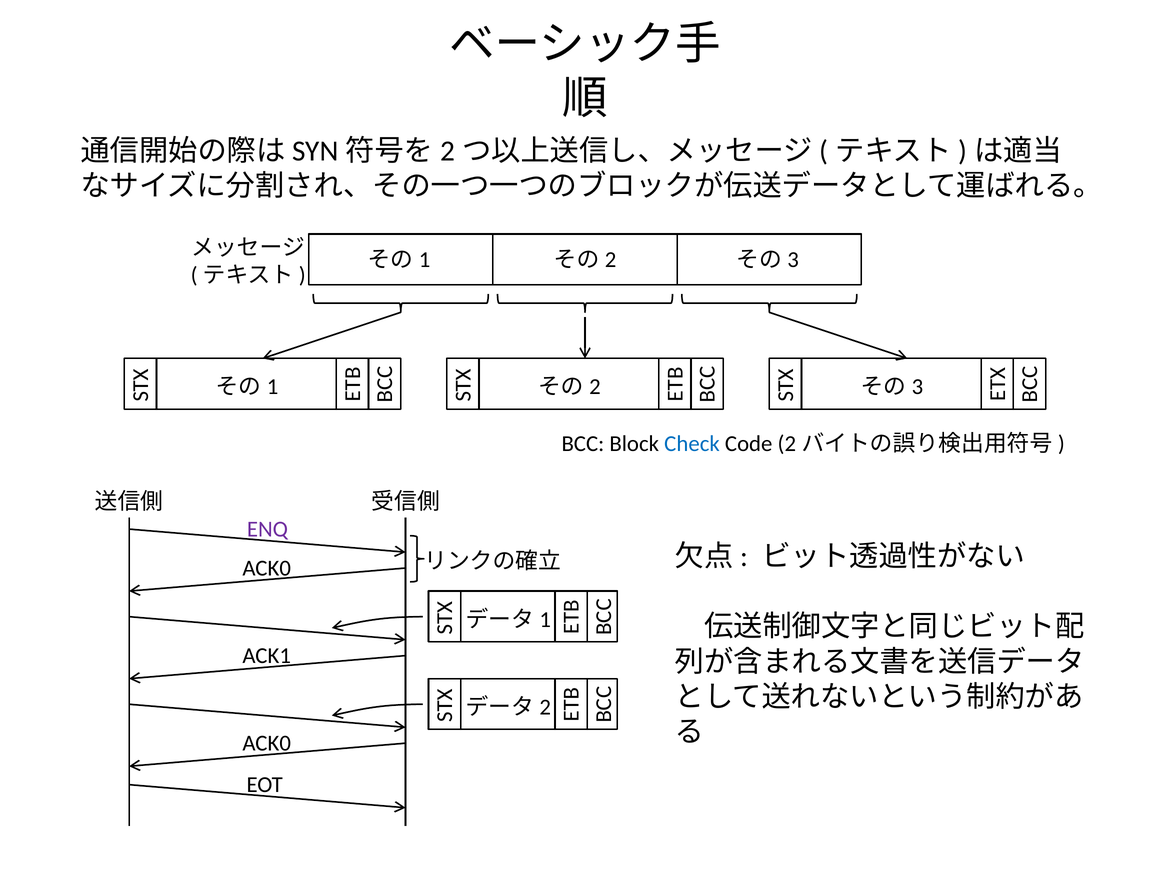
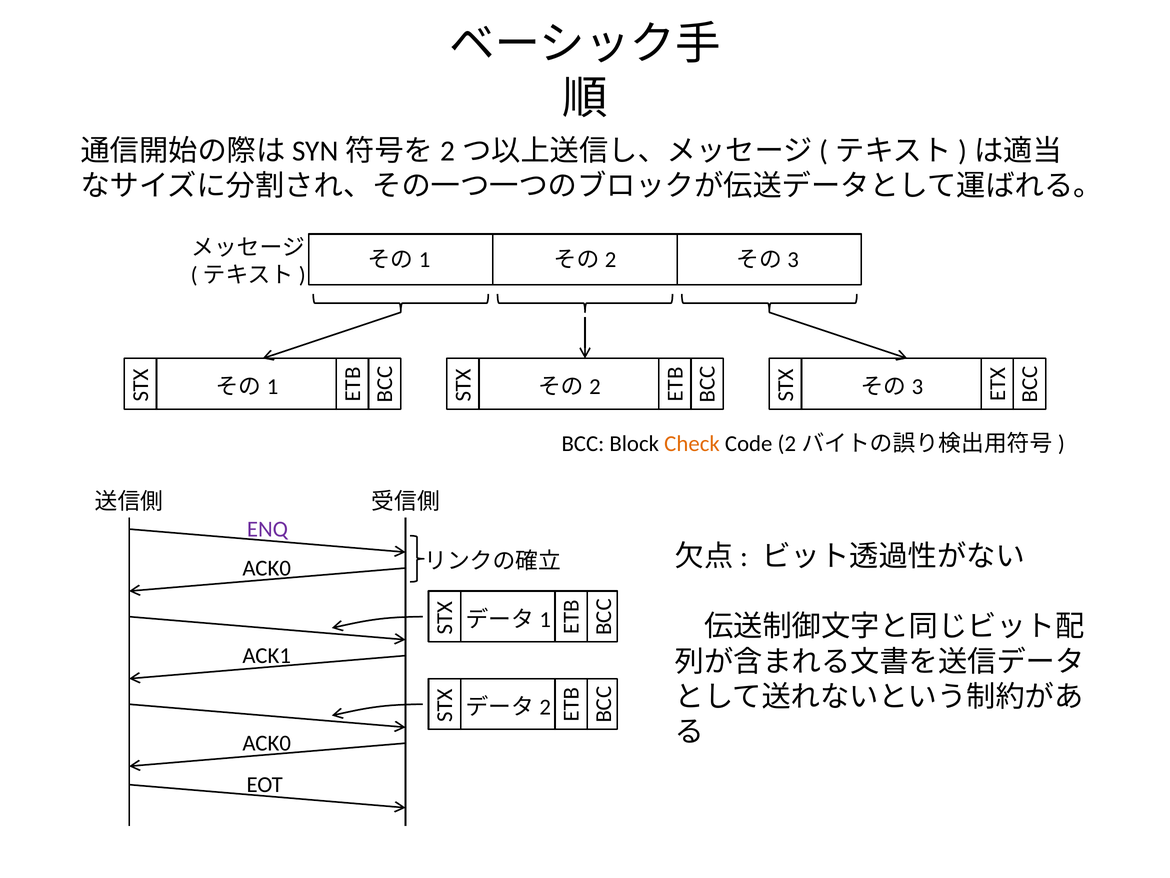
Check colour: blue -> orange
